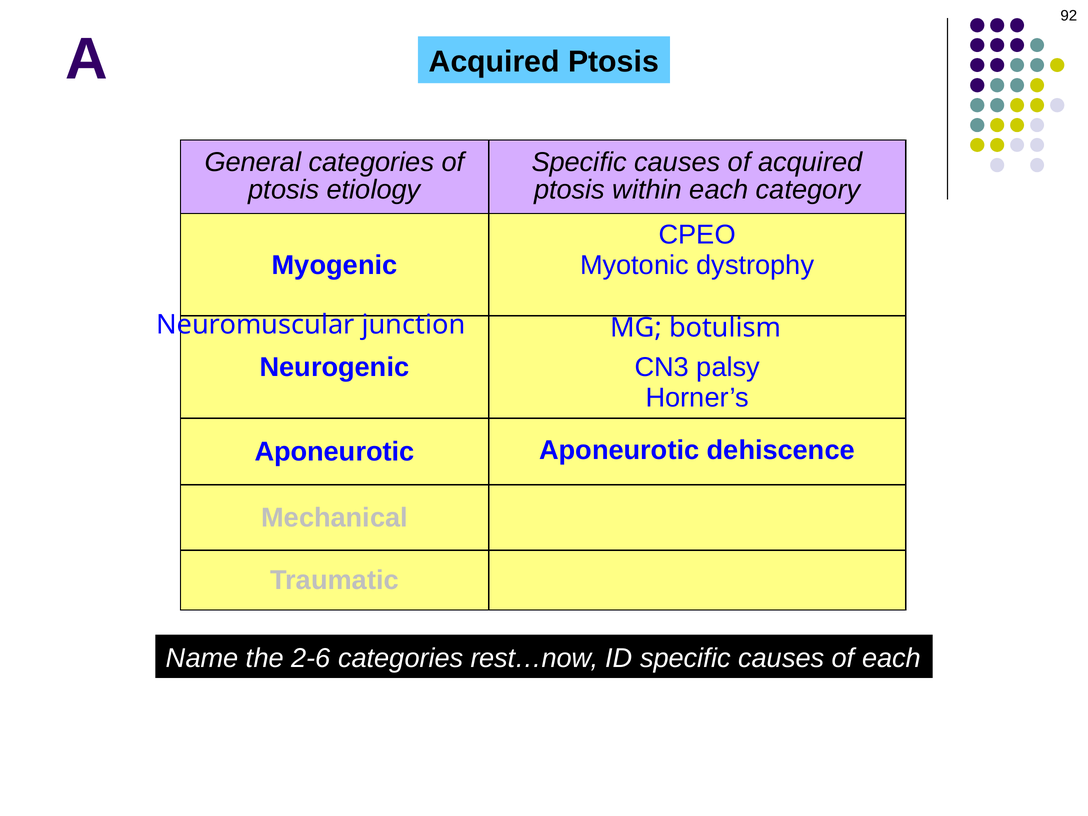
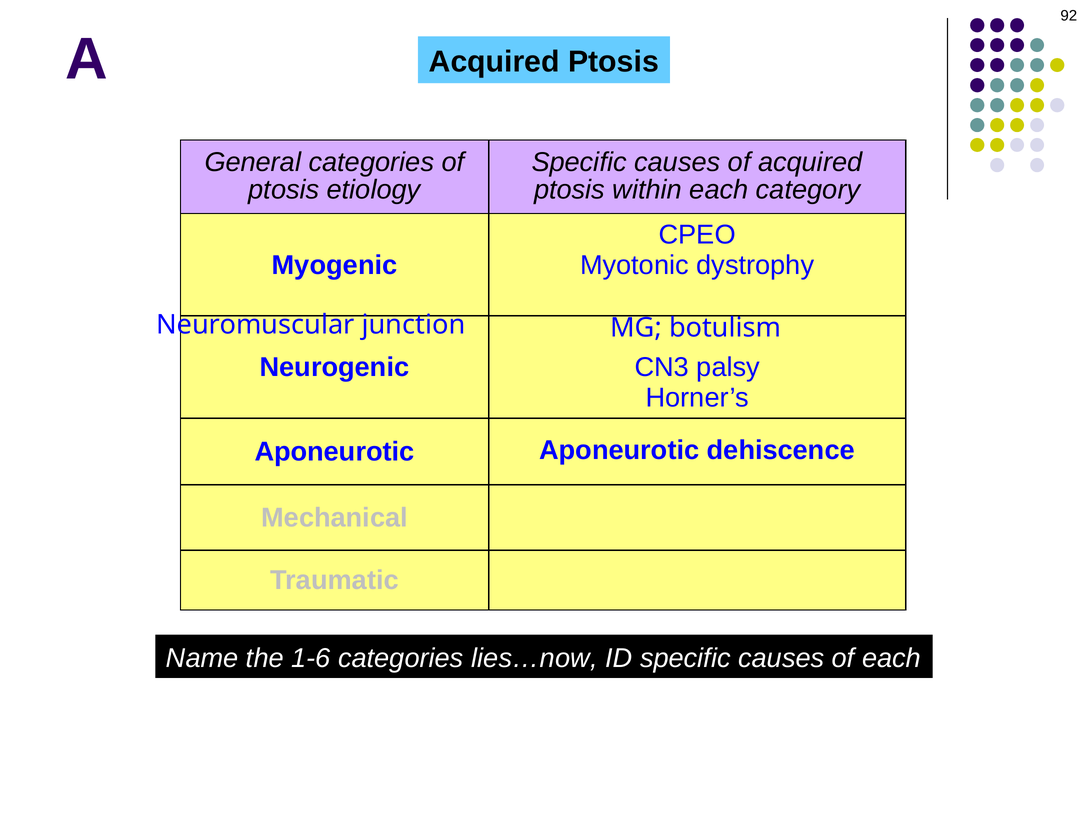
2-6: 2-6 -> 1-6
rest…now: rest…now -> lies…now
